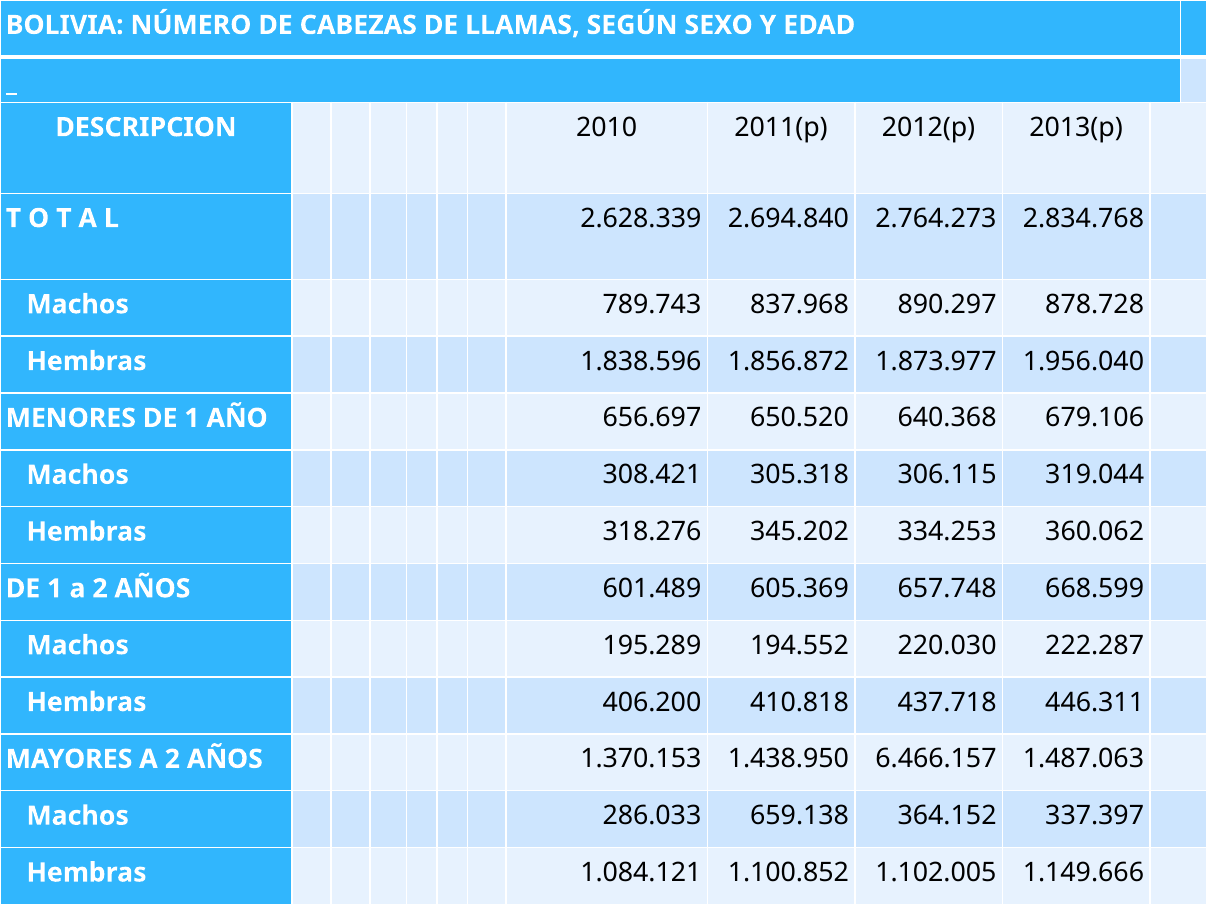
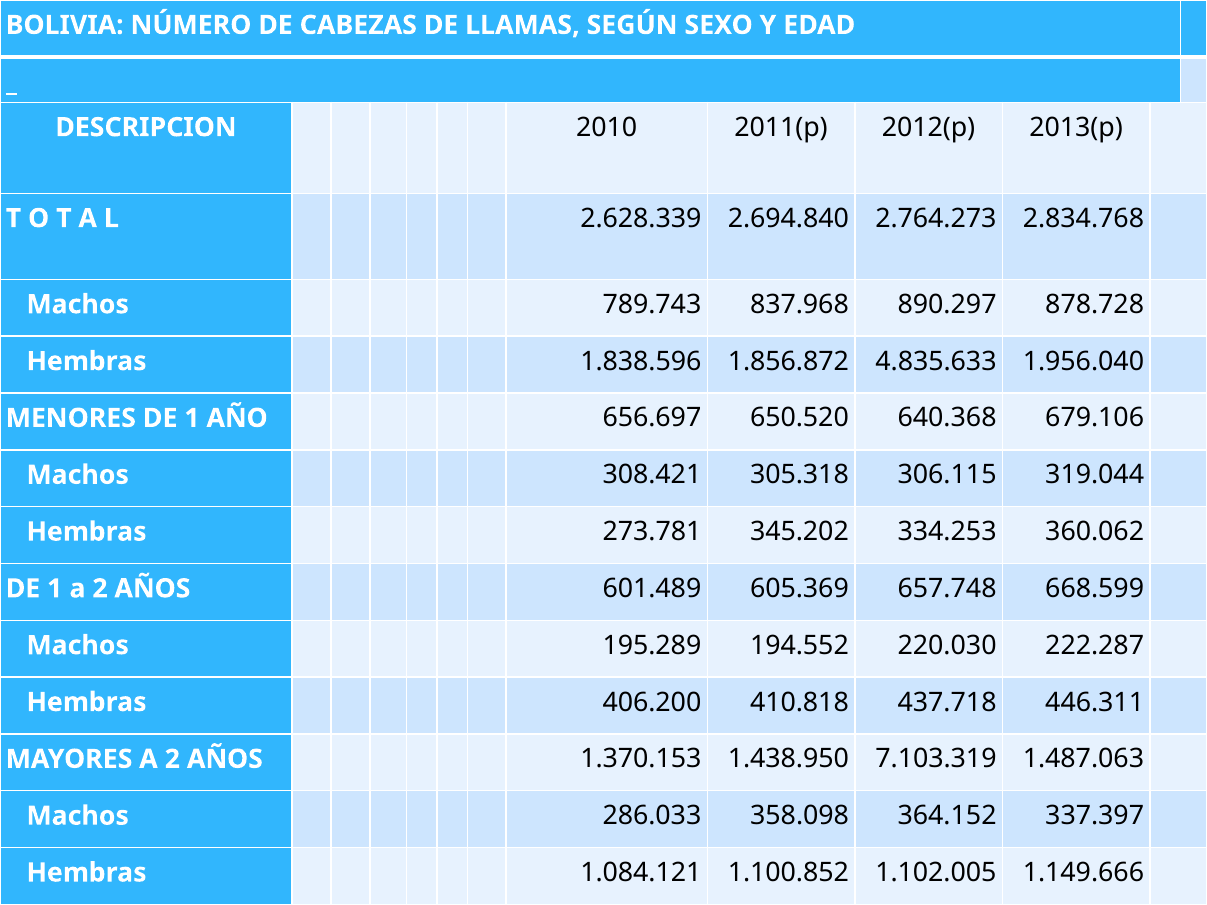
1.873.977: 1.873.977 -> 4.835.633
318.276: 318.276 -> 273.781
6.466.157: 6.466.157 -> 7.103.319
659.138: 659.138 -> 358.098
